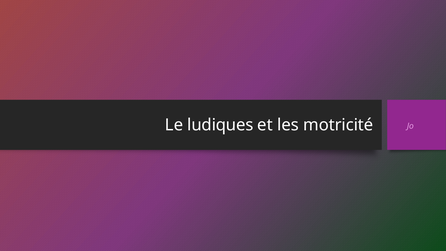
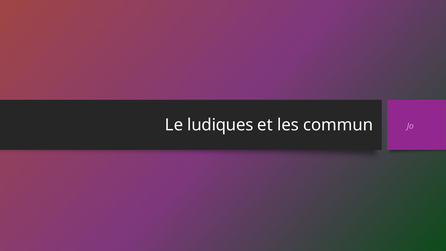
motricité: motricité -> commun
